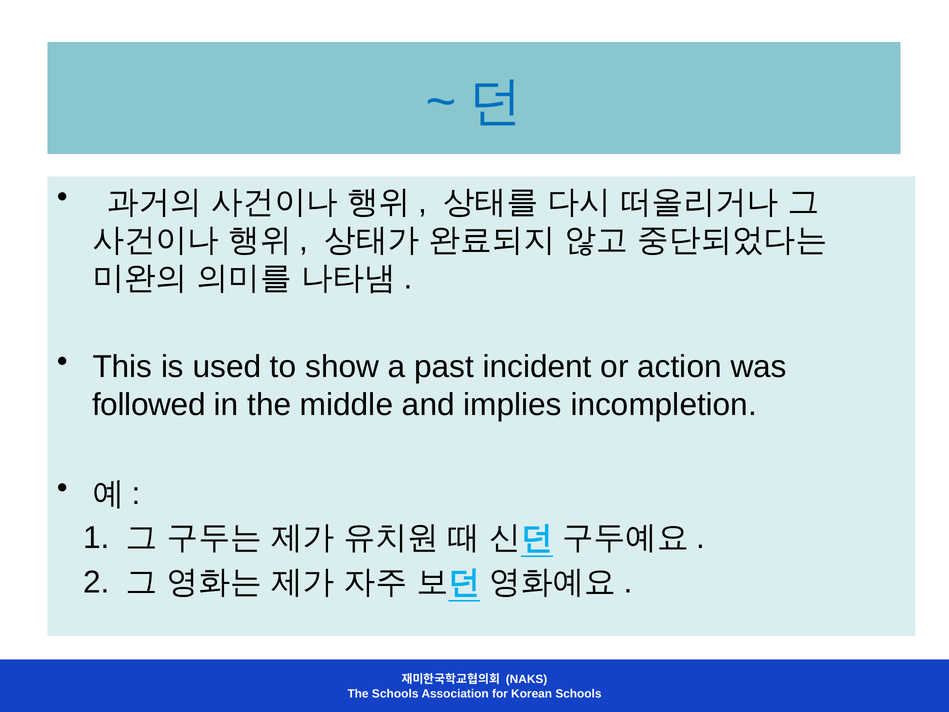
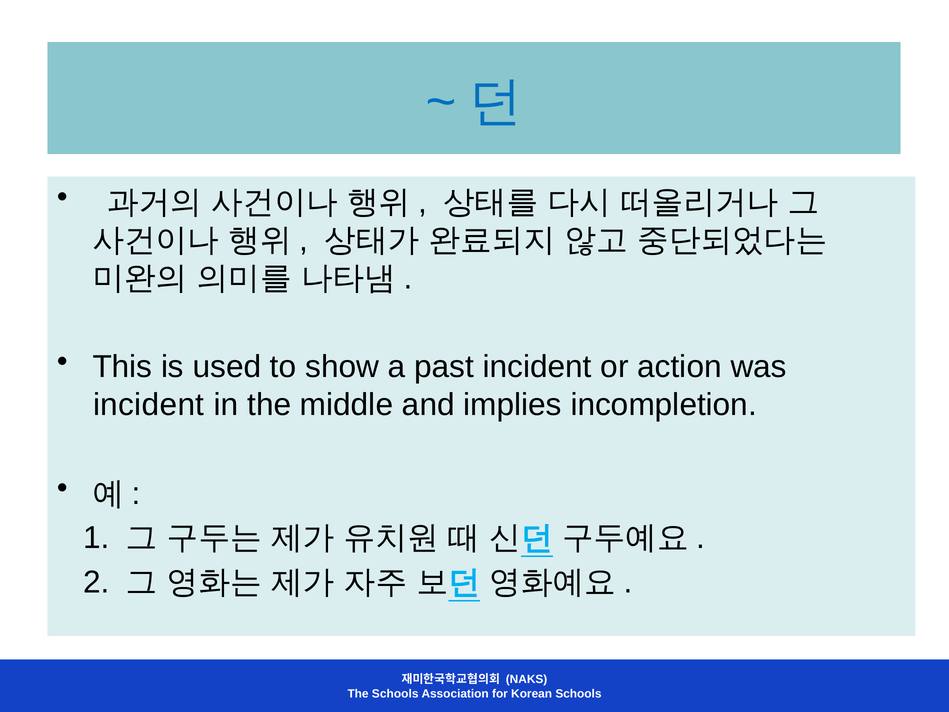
followed at (149, 405): followed -> incident
